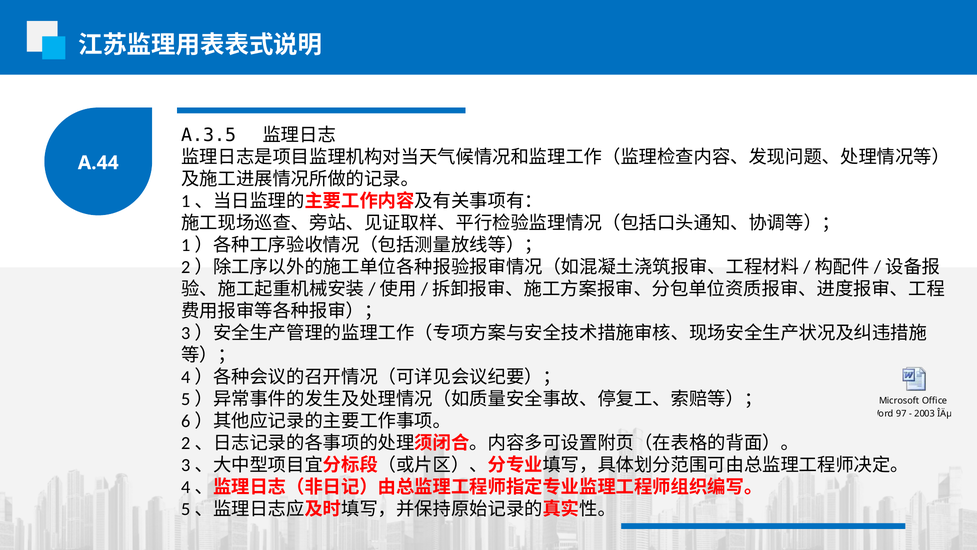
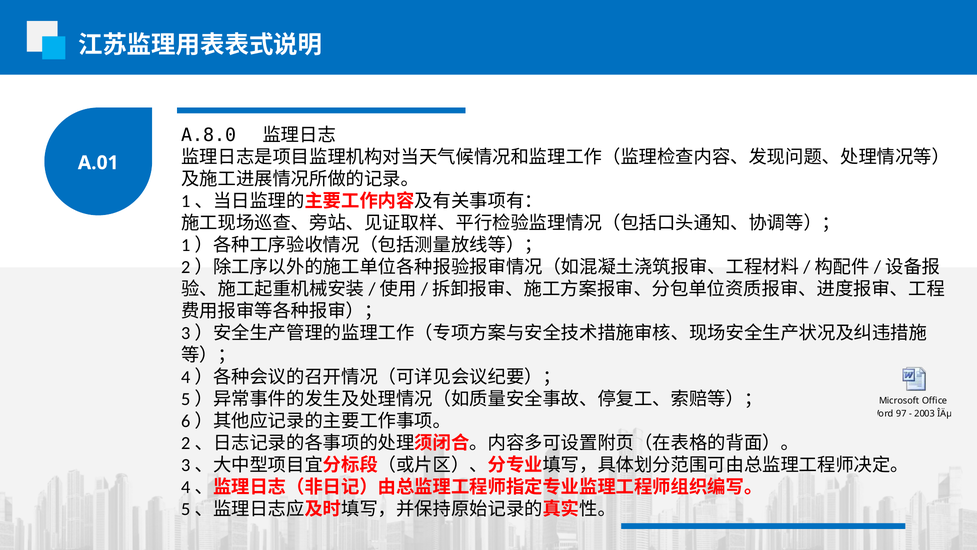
A.3.5: A.3.5 -> A.8.0
A.44: A.44 -> A.01
